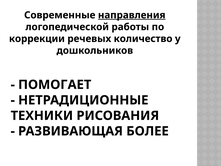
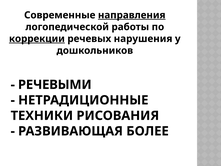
коррекции underline: none -> present
количество: количество -> нарушения
ПОМОГАЕТ: ПОМОГАЕТ -> РЕЧЕВЫМИ
